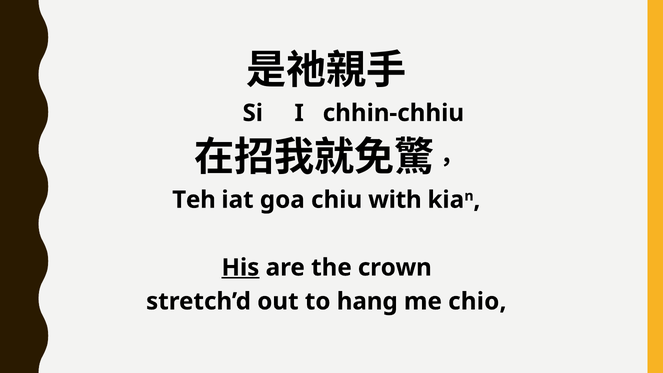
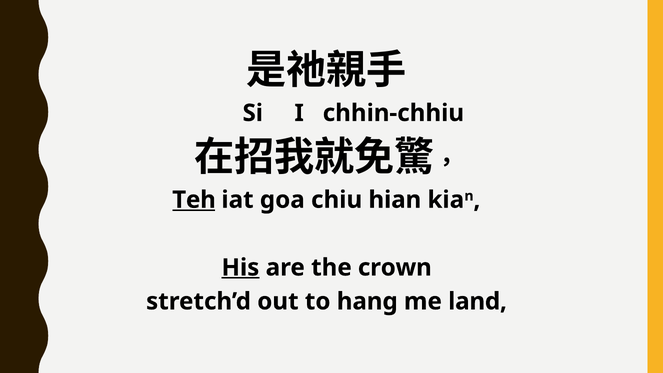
Teh underline: none -> present
with: with -> hian
chio: chio -> land
